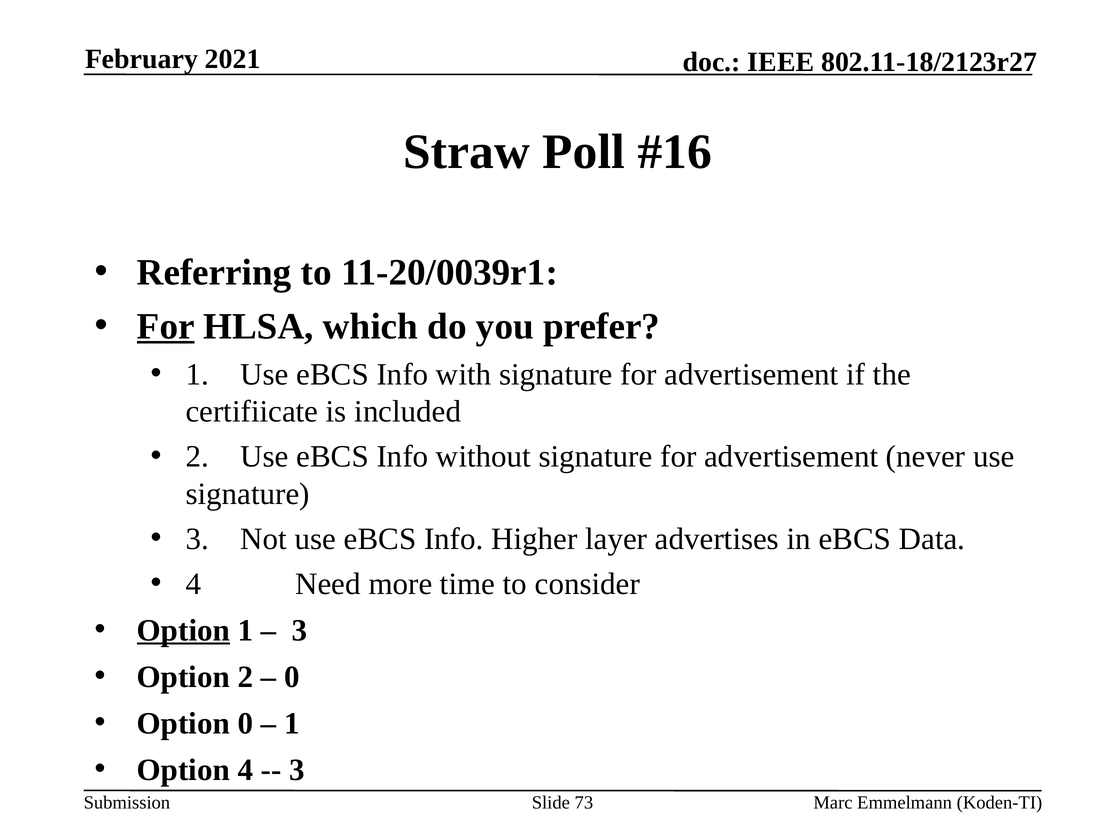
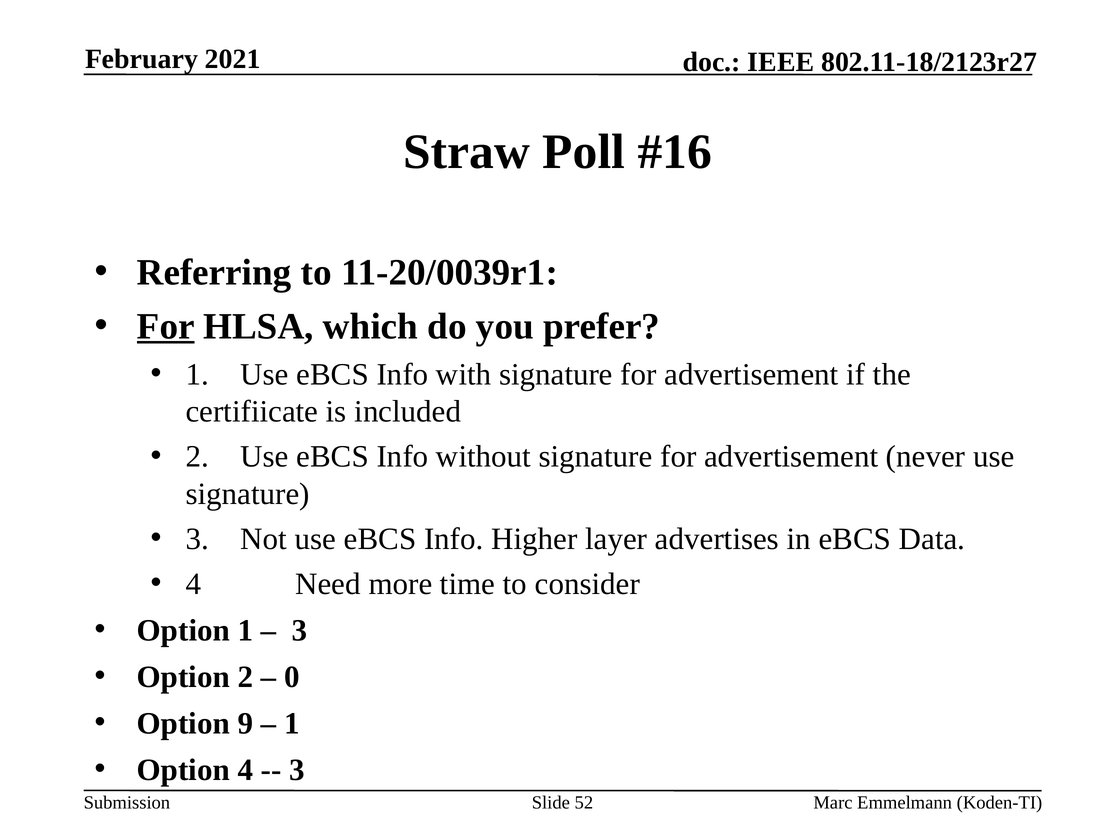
Option at (183, 630) underline: present -> none
Option 0: 0 -> 9
73: 73 -> 52
